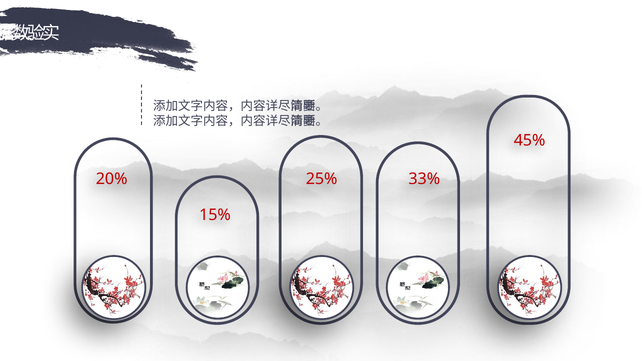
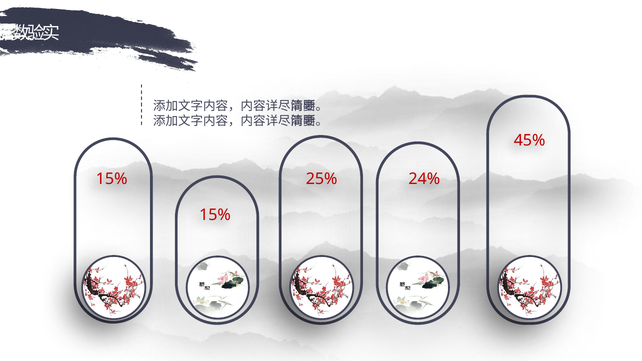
20% at (112, 179): 20% -> 15%
33%: 33% -> 24%
